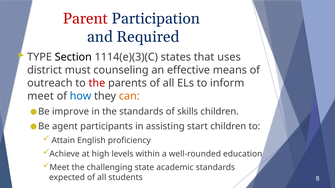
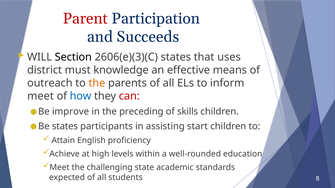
Required: Required -> Succeeds
TYPE: TYPE -> WILL
1114(e)(3)(C: 1114(e)(3)(C -> 2606(e)(3)(C
counseling: counseling -> knowledge
the at (97, 83) colour: red -> orange
can colour: orange -> red
the standards: standards -> preceding
Be agent: agent -> states
